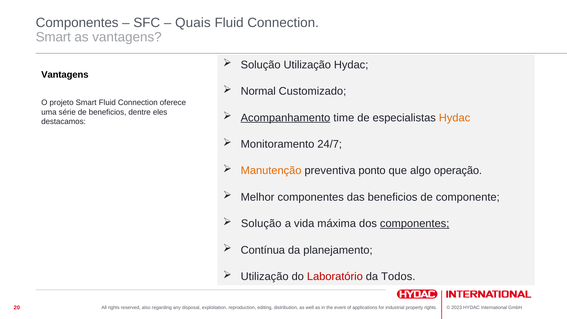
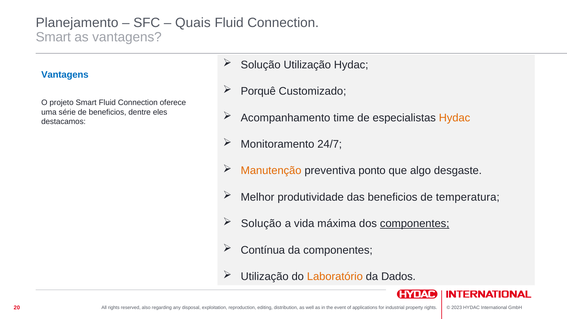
Componentes at (77, 23): Componentes -> Planejamento
Vantagens at (65, 75) colour: black -> blue
Normal: Normal -> Porquê
Acompanhamento underline: present -> none
operação: operação -> desgaste
Melhor componentes: componentes -> produtividade
componente: componente -> temperatura
da planejamento: planejamento -> componentes
Laboratório colour: red -> orange
Todos: Todos -> Dados
